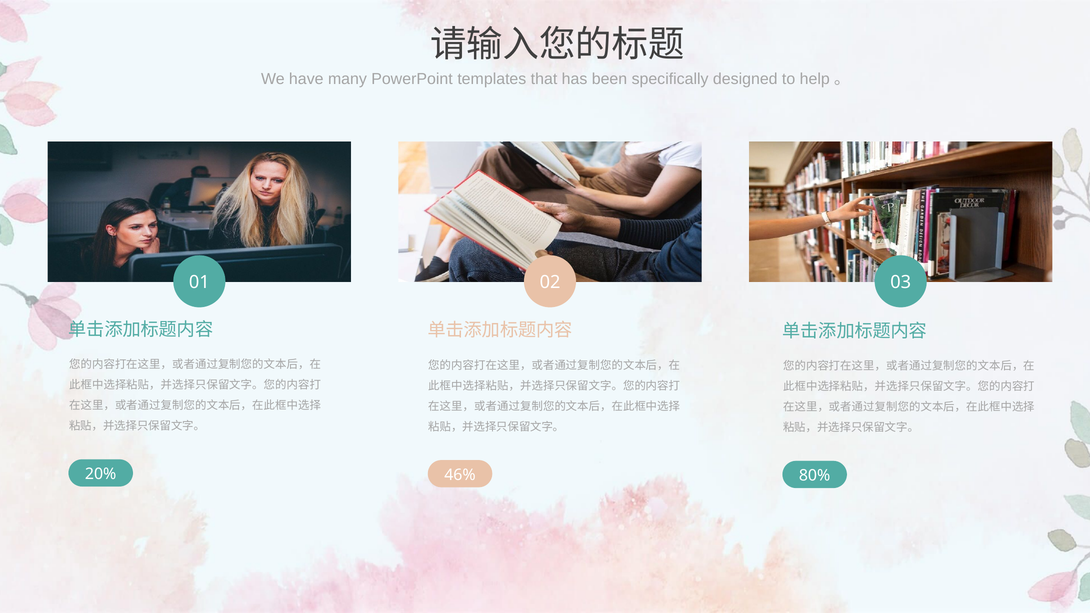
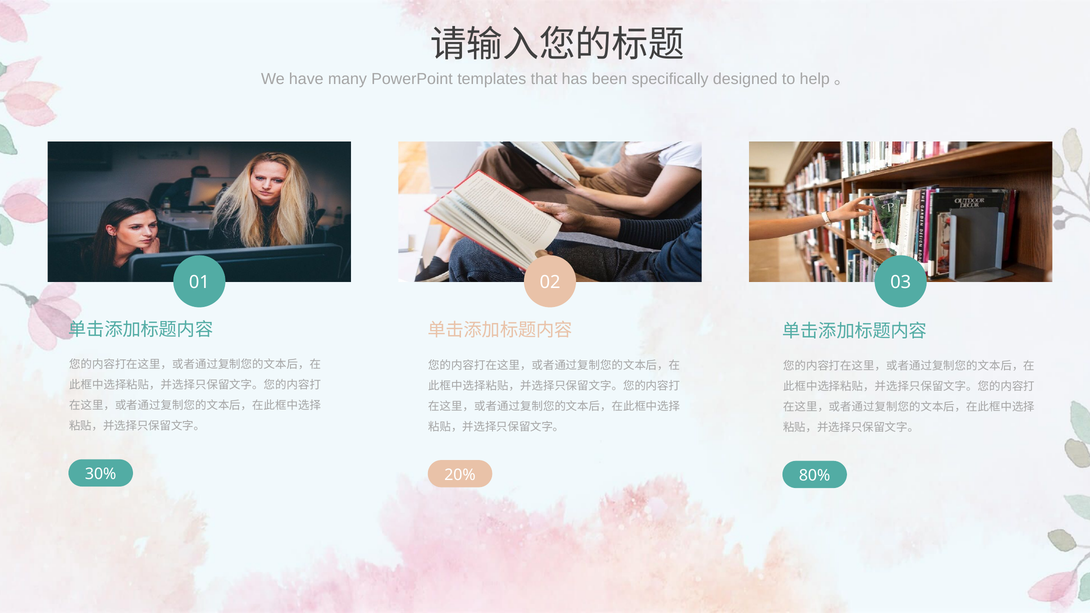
20%: 20% -> 30%
46%: 46% -> 20%
